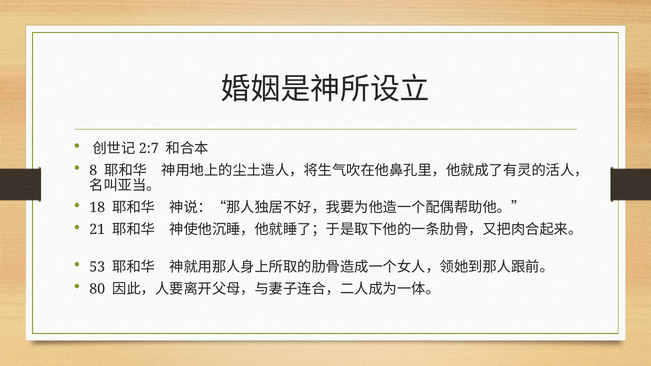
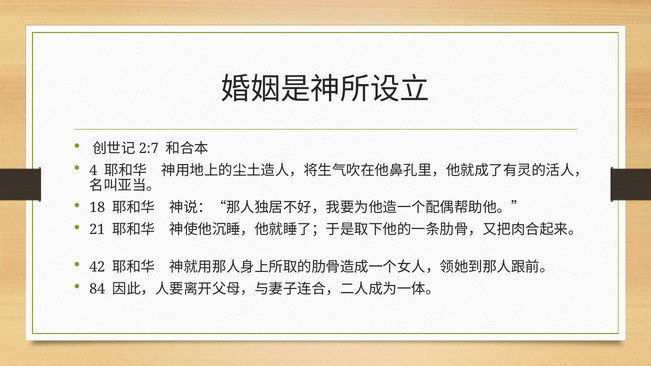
8: 8 -> 4
53: 53 -> 42
80: 80 -> 84
